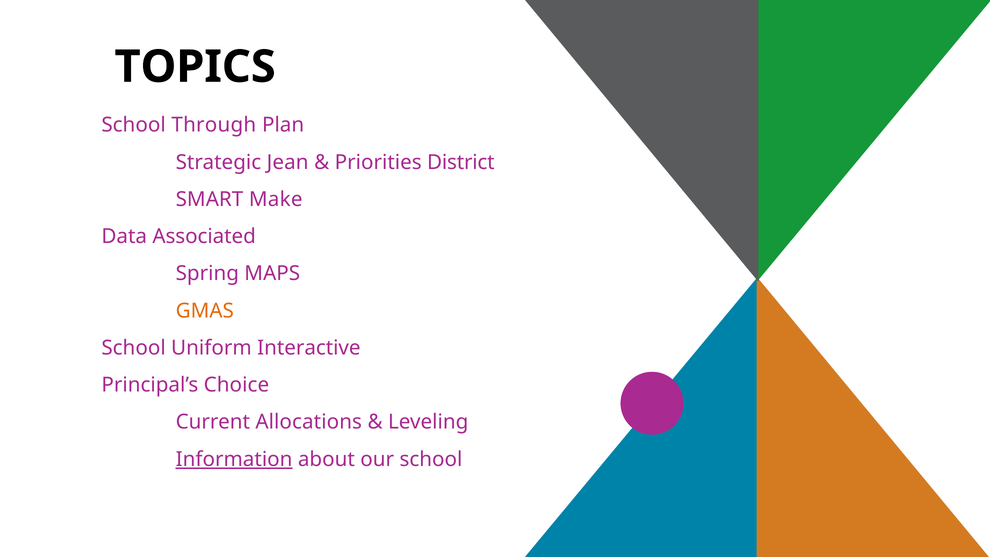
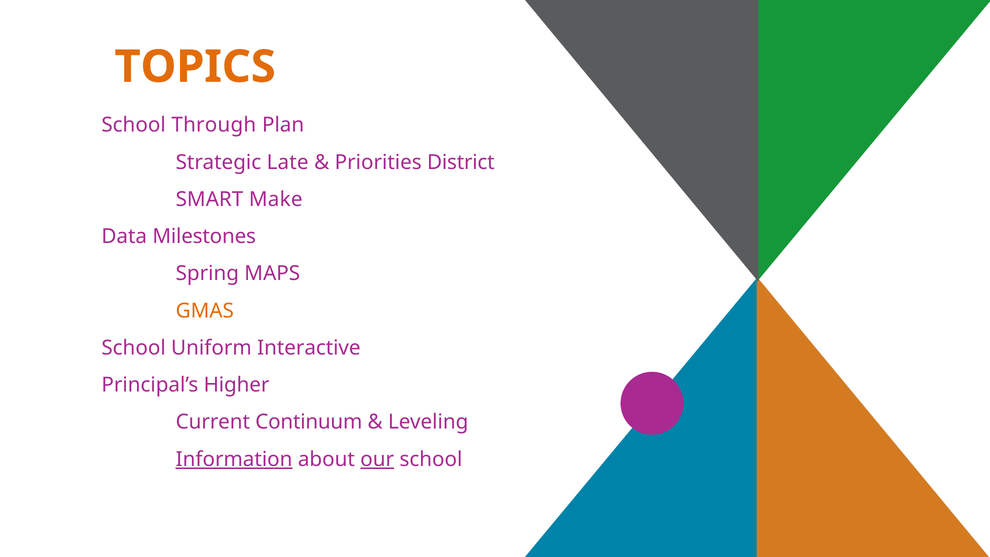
TOPICS colour: black -> orange
Jean: Jean -> Late
Associated: Associated -> Milestones
Choice: Choice -> Higher
Allocations: Allocations -> Continuum
our underline: none -> present
